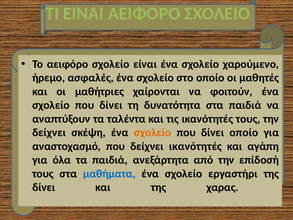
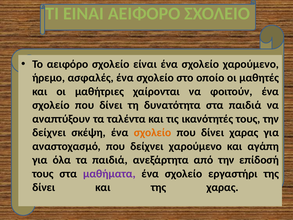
δίνει οποίο: οποίο -> χαρας
δείχνει ικανότητές: ικανότητές -> χαρούμενο
μαθήματα colour: blue -> purple
